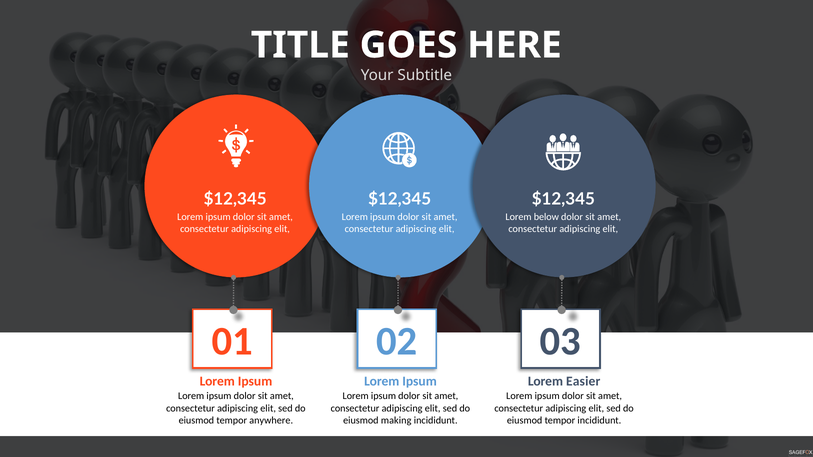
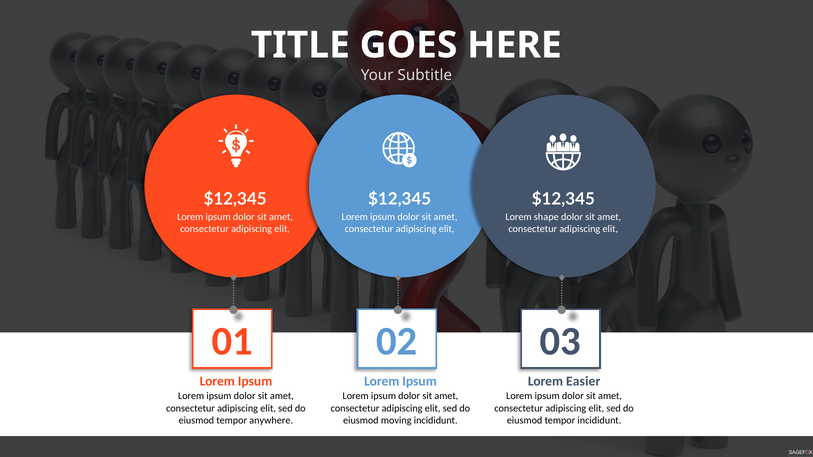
below: below -> shape
making: making -> moving
